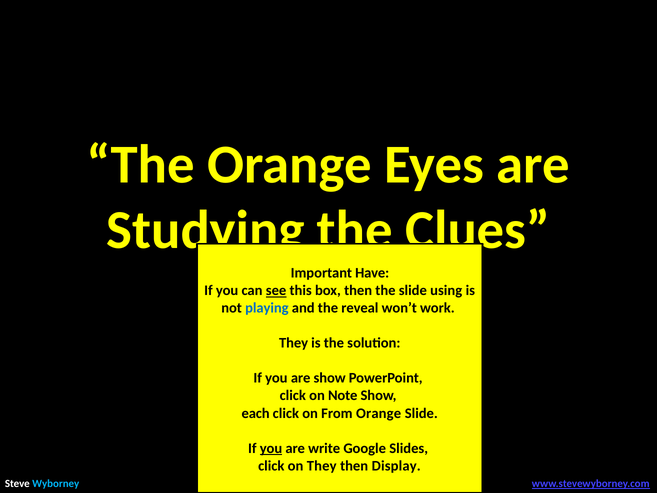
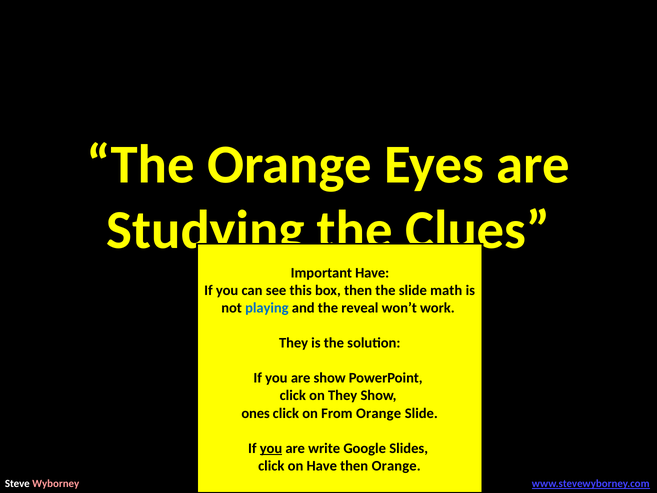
see underline: present -> none
using: using -> math
on Note: Note -> They
each: each -> ones
on They: They -> Have
then Display: Display -> Orange
Wyborney colour: light blue -> pink
